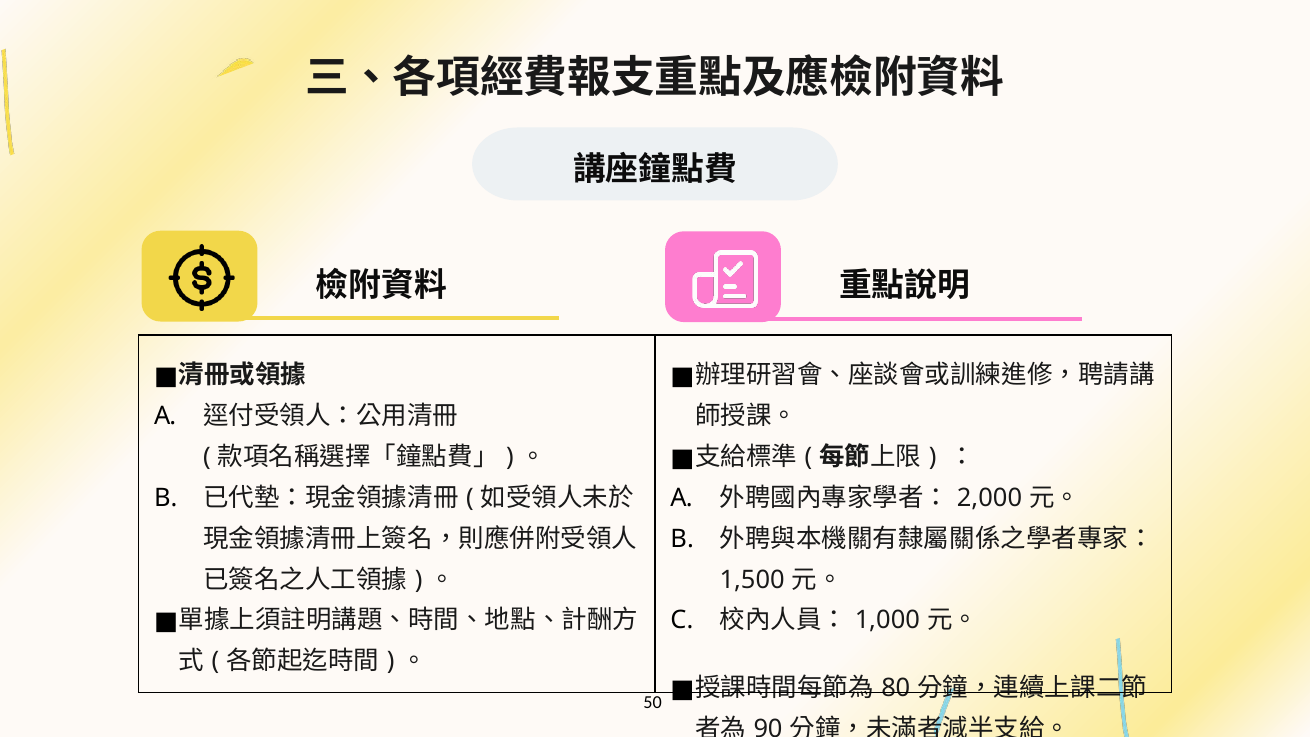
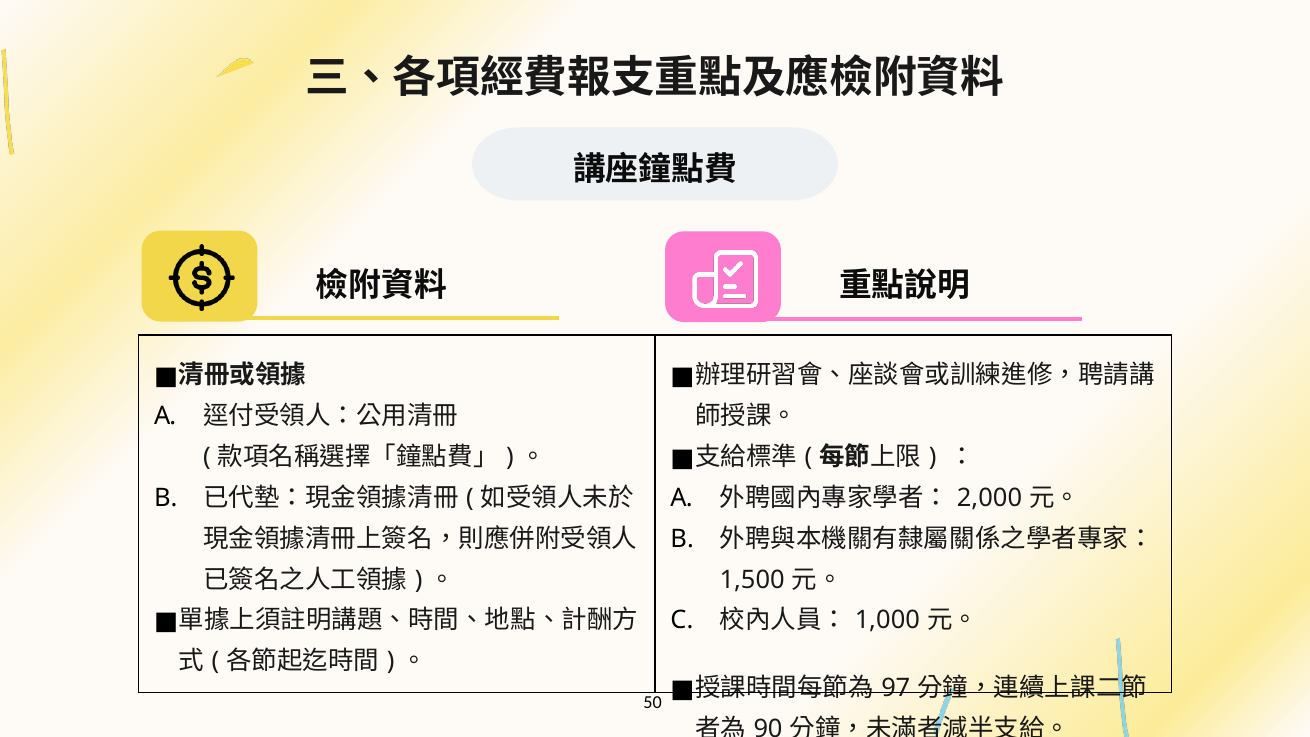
80: 80 -> 97
